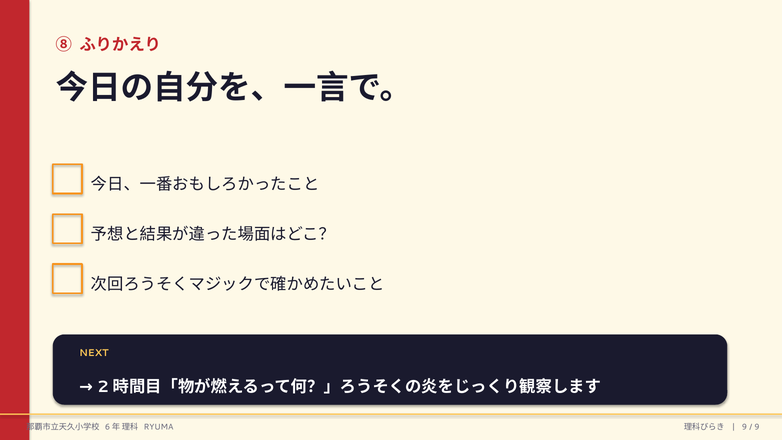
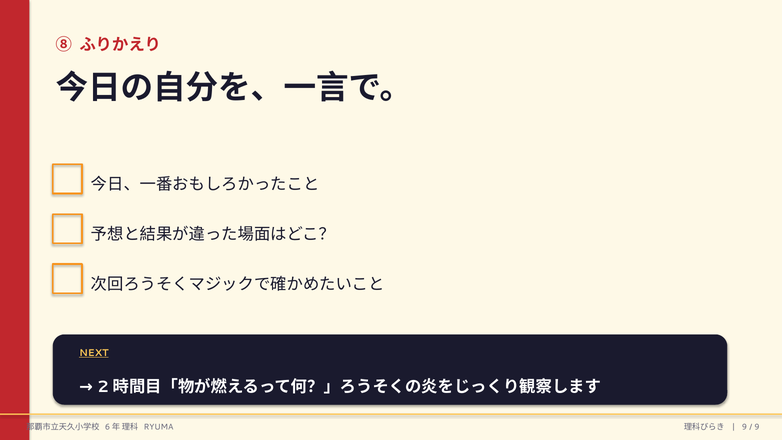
NEXT underline: none -> present
